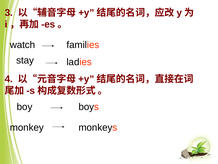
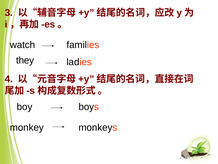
stay: stay -> they
